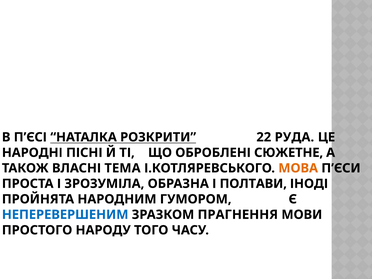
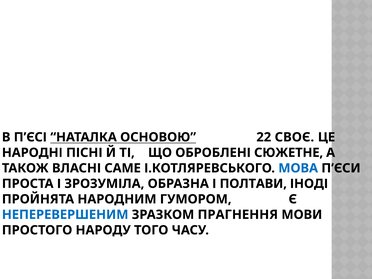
РОЗКРИТИ: РОЗКРИТИ -> ОСНОВОЮ
РУДА: РУДА -> СВОЄ
ТЕМА: ТЕМА -> САМЕ
МОВА colour: orange -> blue
